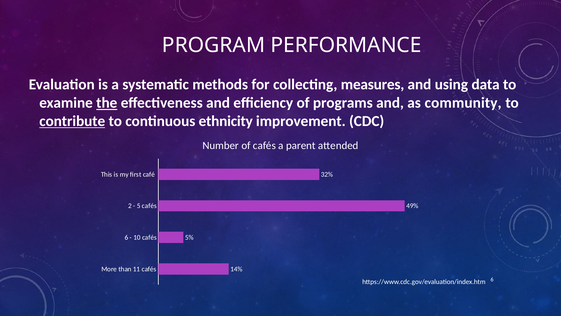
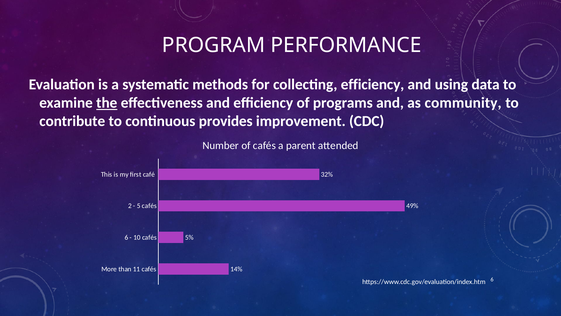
collecting measures: measures -> efficiency
contribute underline: present -> none
ethnicity: ethnicity -> provides
